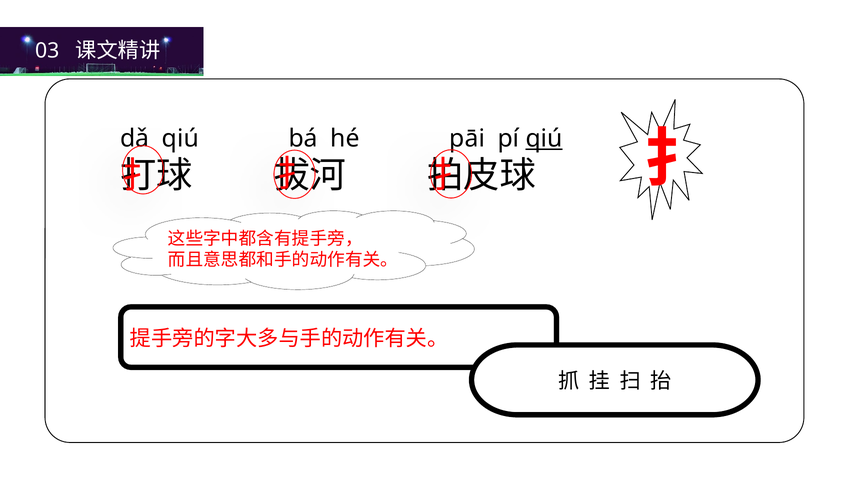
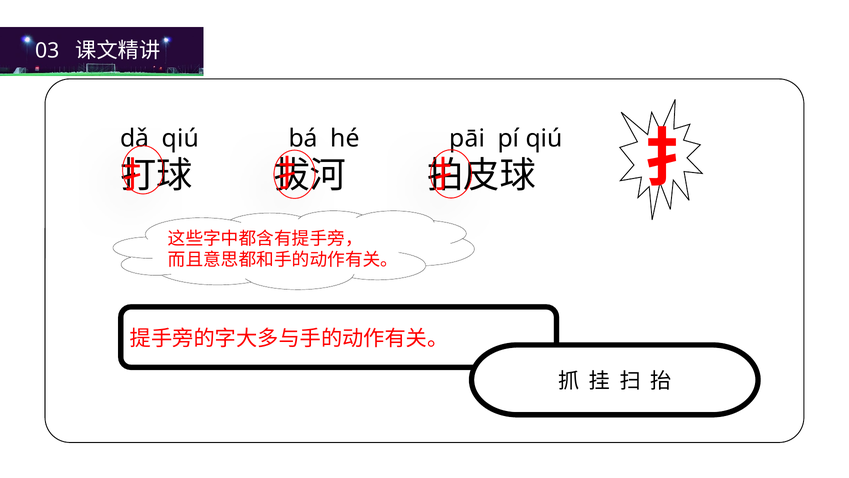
qiú at (544, 138) underline: present -> none
